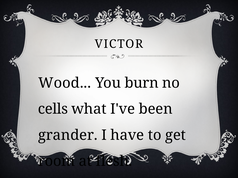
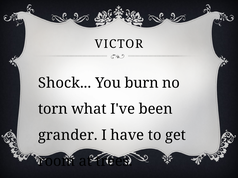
Wood: Wood -> Shock
cells: cells -> torn
flesh: flesh -> trees
